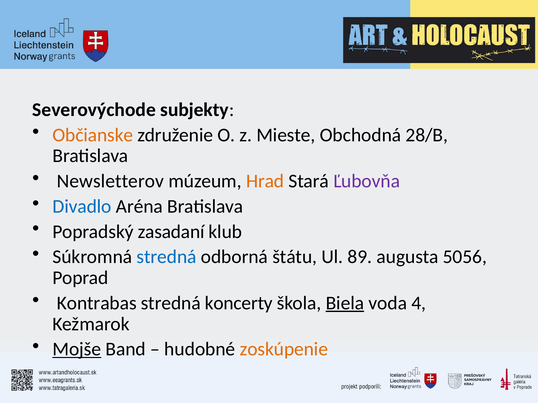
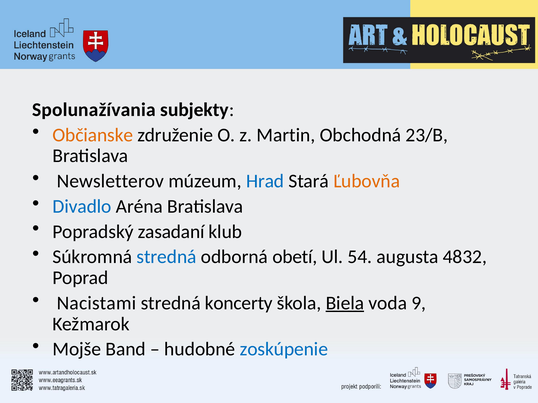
Severovýchode: Severovýchode -> Spolunažívania
Mieste: Mieste -> Martin
28/B: 28/B -> 23/B
Hrad colour: orange -> blue
Ľubovňa colour: purple -> orange
štátu: štátu -> obetí
89: 89 -> 54
5056: 5056 -> 4832
Kontrabas: Kontrabas -> Nacistami
4: 4 -> 9
Mojše underline: present -> none
zoskúpenie colour: orange -> blue
